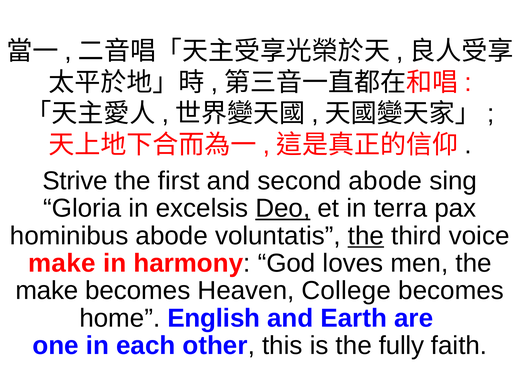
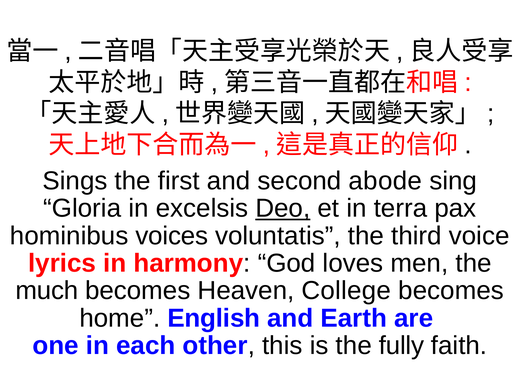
Strive: Strive -> Sings
hominibus abode: abode -> voices
the at (366, 236) underline: present -> none
make at (62, 263): make -> lyrics
make at (47, 291): make -> much
